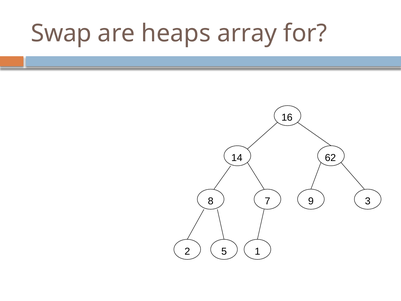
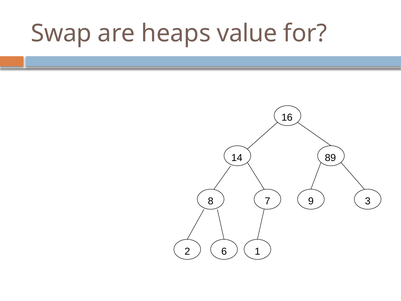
array: array -> value
62: 62 -> 89
5: 5 -> 6
